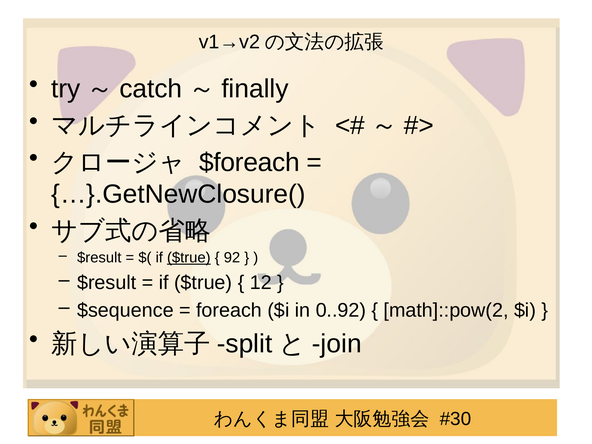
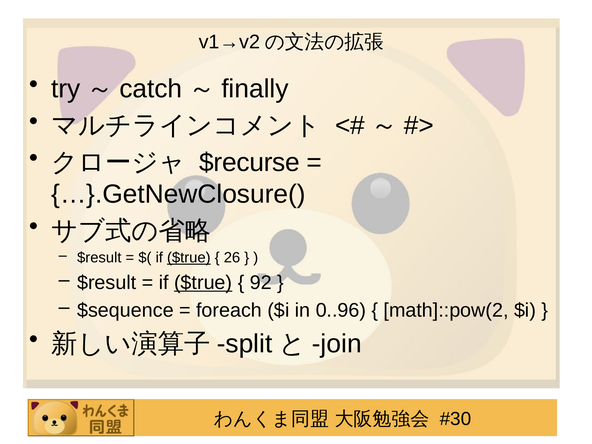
$foreach: $foreach -> $recurse
92: 92 -> 26
$true at (203, 283) underline: none -> present
12: 12 -> 92
0..92: 0..92 -> 0..96
